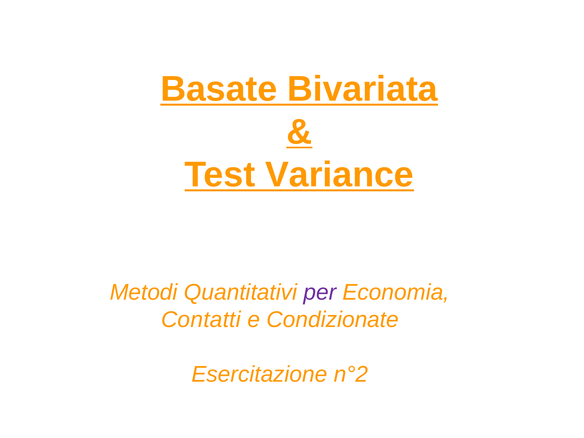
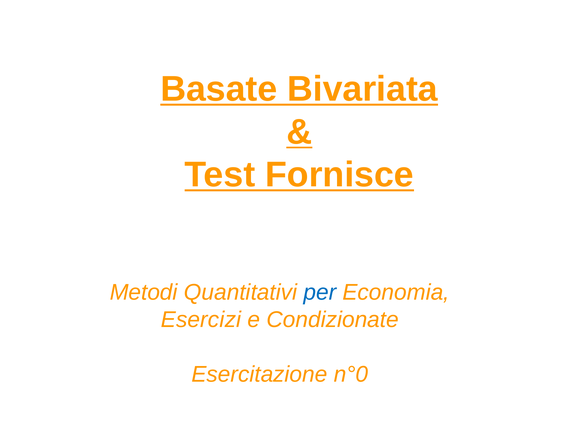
Variance: Variance -> Fornisce
per colour: purple -> blue
Contatti: Contatti -> Esercizi
n°2: n°2 -> n°0
